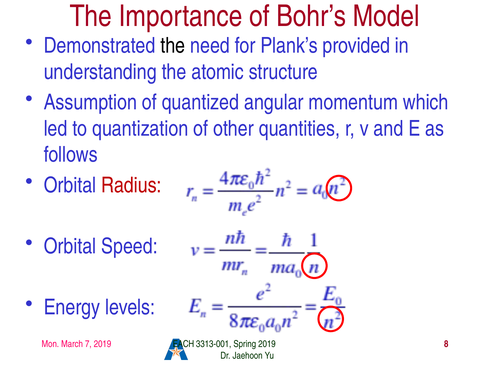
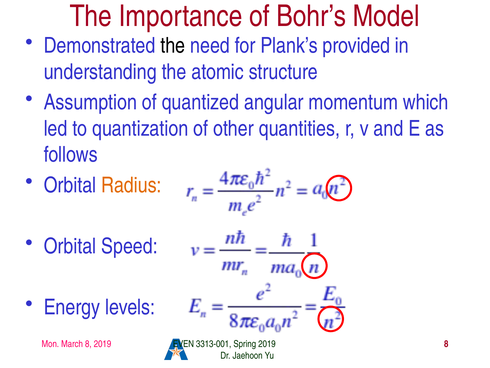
Radius colour: red -> orange
March 7: 7 -> 8
EACH: EACH -> EVEN
